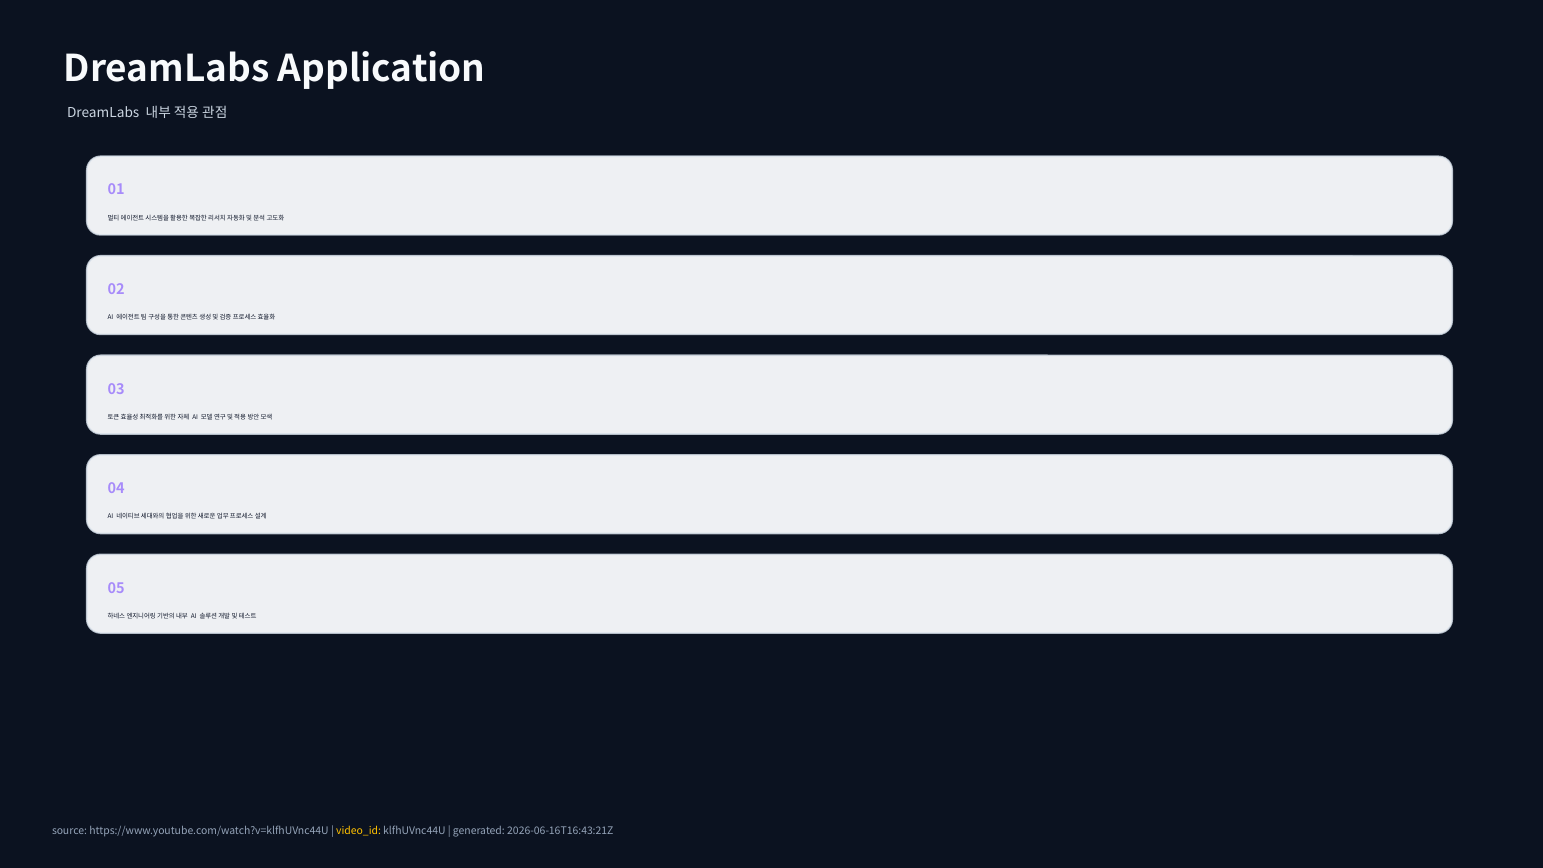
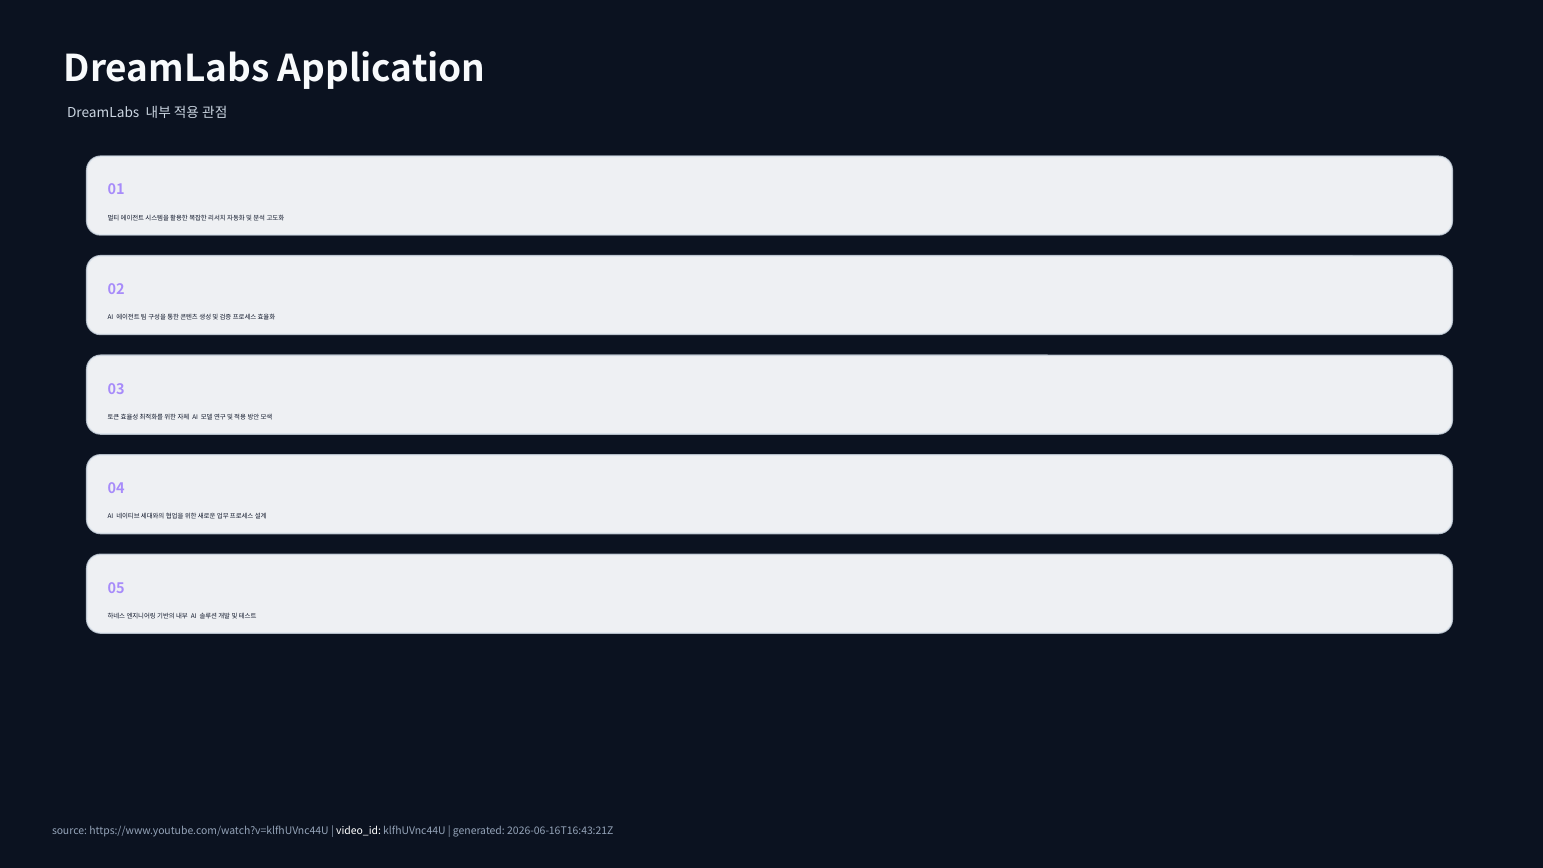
video_id colour: yellow -> white
